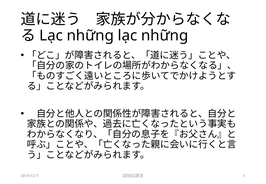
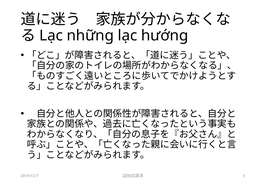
những at (165, 36): những -> hướng
